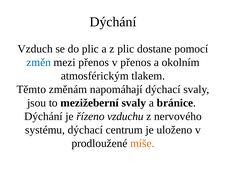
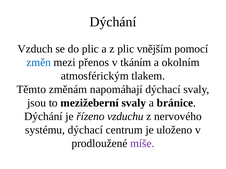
dostane: dostane -> vnějším
v přenos: přenos -> tkáním
míše colour: orange -> purple
